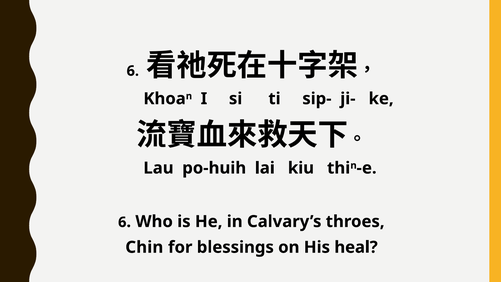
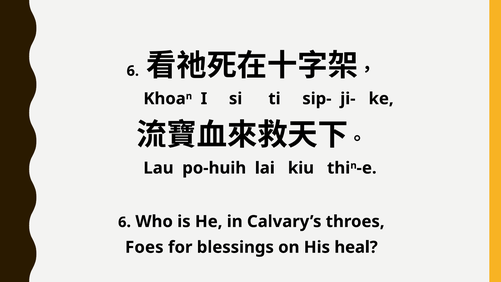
Chin: Chin -> Foes
